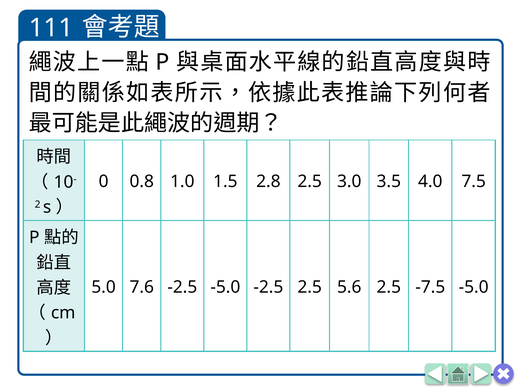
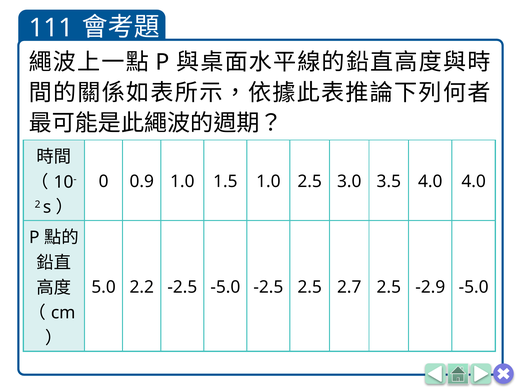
0.8: 0.8 -> 0.9
1.5 2.8: 2.8 -> 1.0
4.0 7.5: 7.5 -> 4.0
7.6: 7.6 -> 2.2
5.6: 5.6 -> 2.7
-7.5: -7.5 -> -2.9
